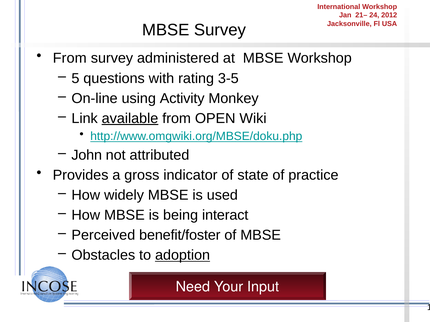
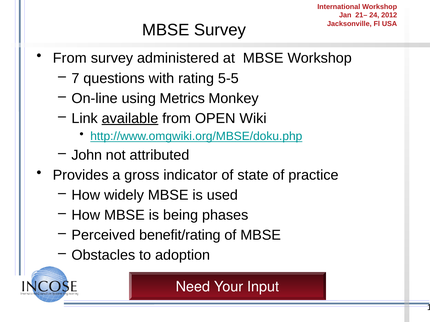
5: 5 -> 7
3-5: 3-5 -> 5-5
Activity: Activity -> Metrics
interact: interact -> phases
benefit/foster: benefit/foster -> benefit/rating
adoption underline: present -> none
